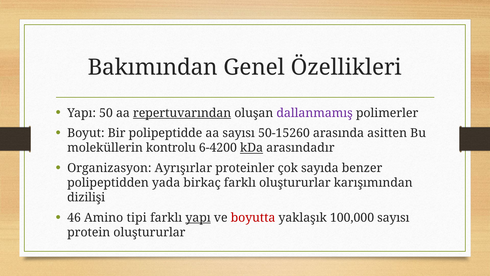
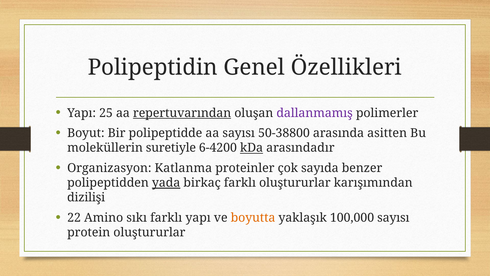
Bakımından: Bakımından -> Polipeptidin
50: 50 -> 25
50-15260: 50-15260 -> 50-38800
kontrolu: kontrolu -> suretiyle
Ayrışırlar: Ayrışırlar -> Katlanma
yada underline: none -> present
46: 46 -> 22
tipi: tipi -> sıkı
yapı at (198, 218) underline: present -> none
boyutta colour: red -> orange
